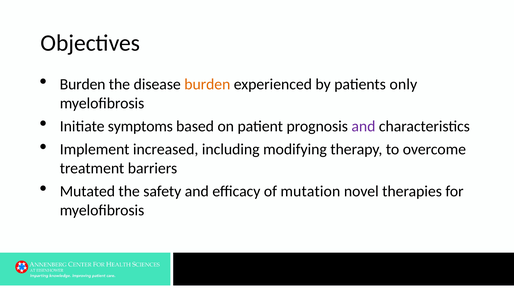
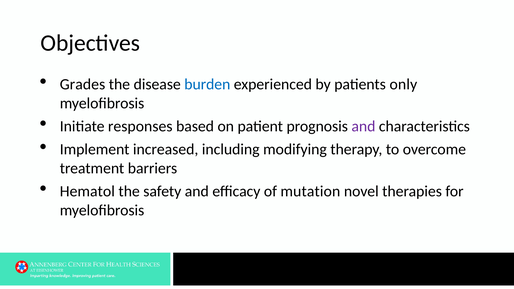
Burden at (83, 84): Burden -> Grades
burden at (207, 84) colour: orange -> blue
symptoms: symptoms -> responses
Mutated: Mutated -> Hematol
